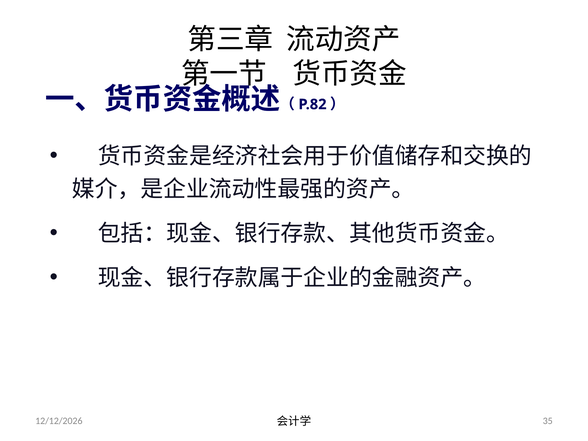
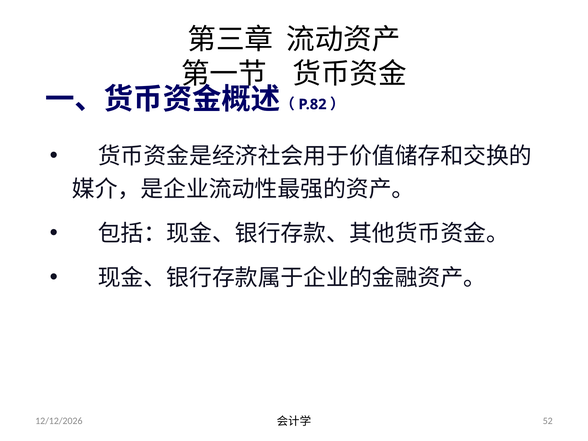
35: 35 -> 52
